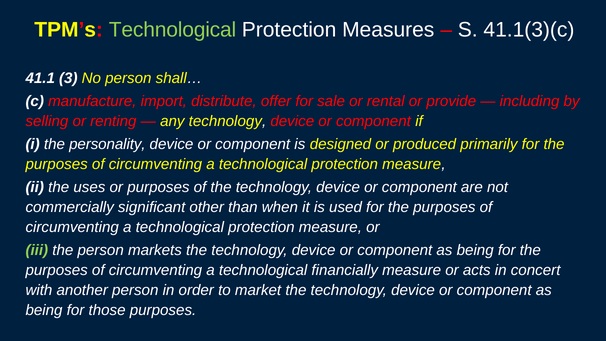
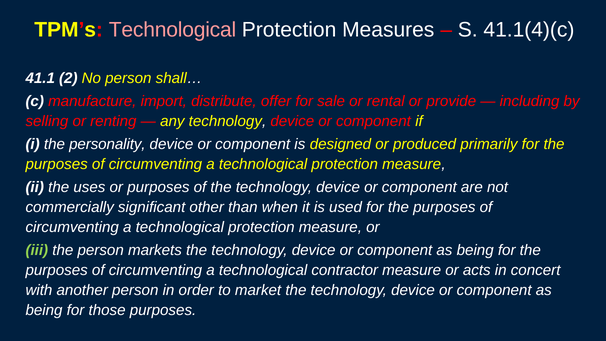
Technological at (173, 30) colour: light green -> pink
41.1(3)(c: 41.1(3)(c -> 41.1(4)(c
3: 3 -> 2
financially: financially -> contractor
